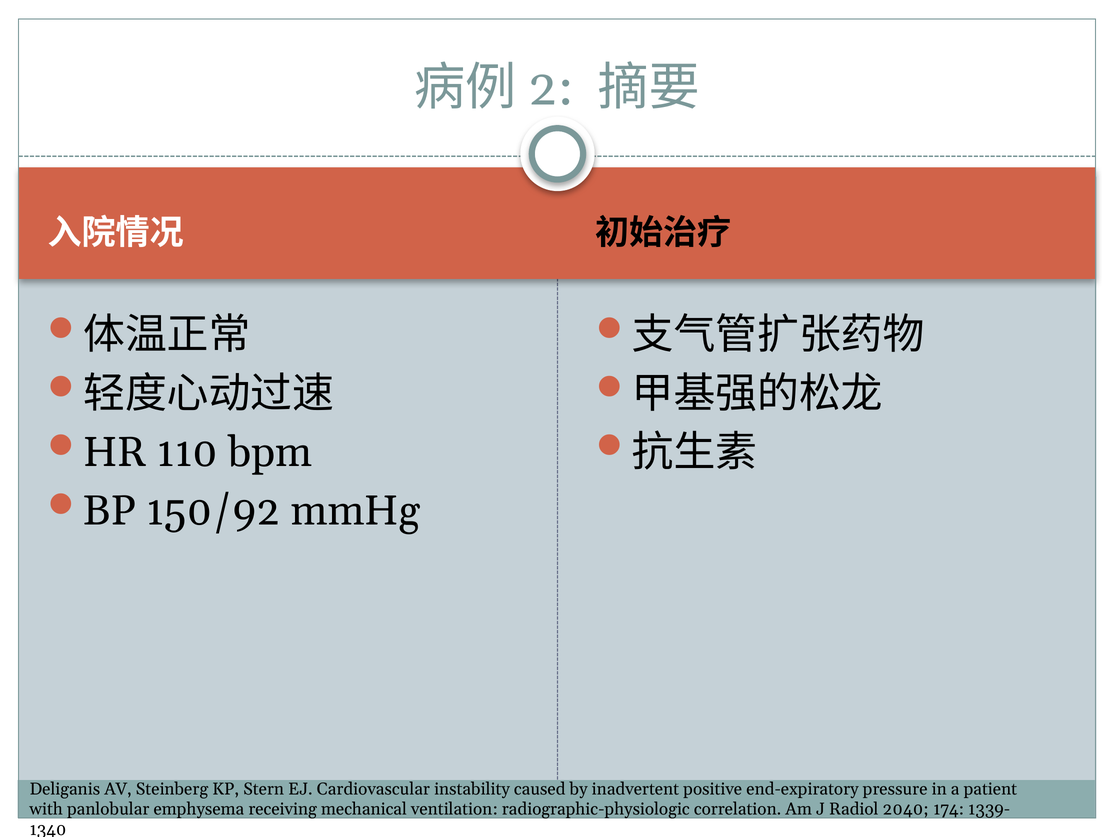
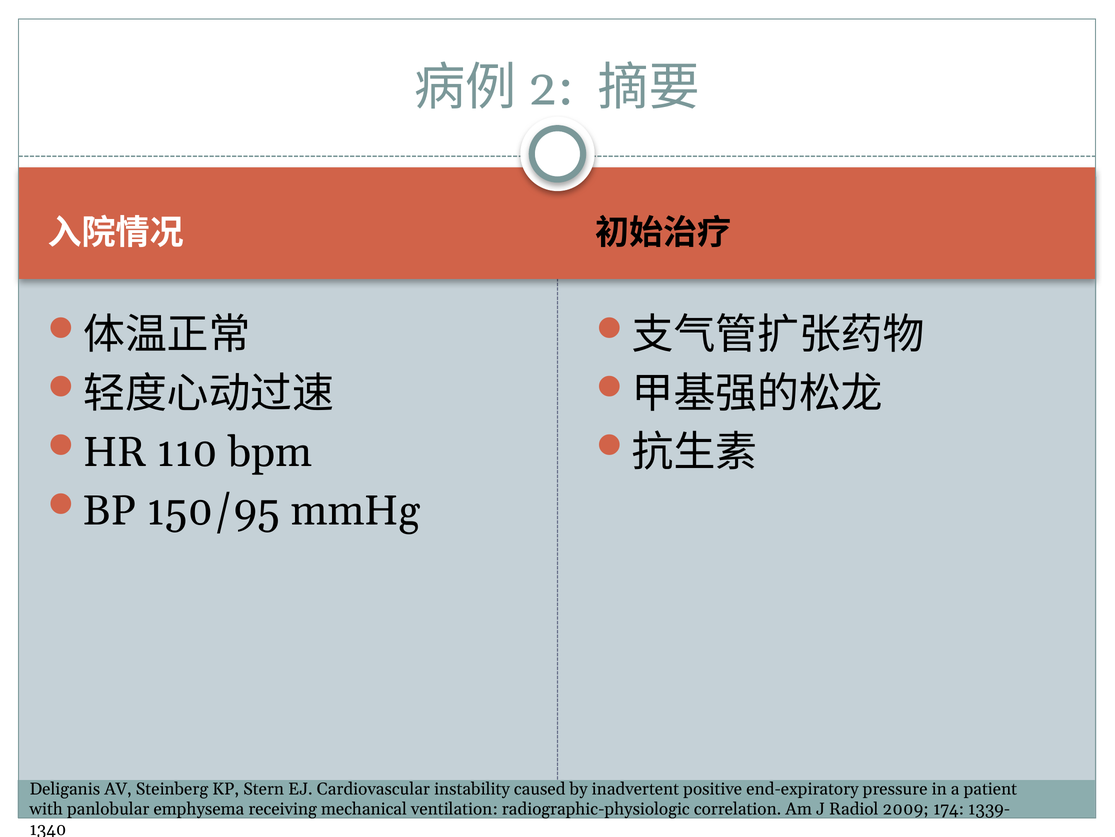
150/92: 150/92 -> 150/95
2040: 2040 -> 2009
